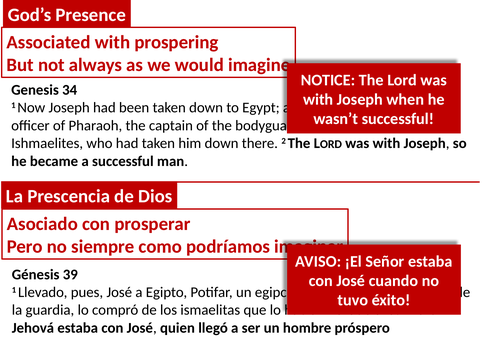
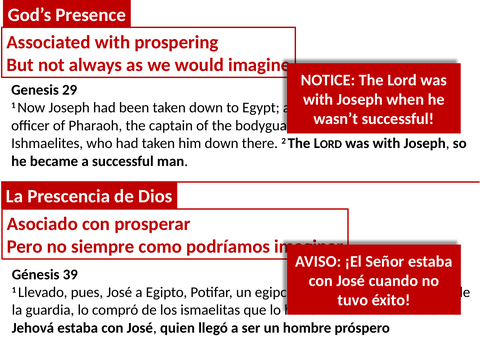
34: 34 -> 29
